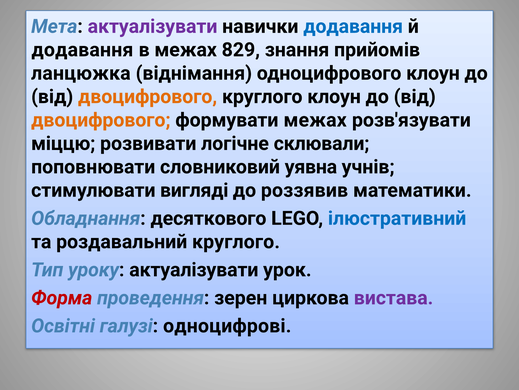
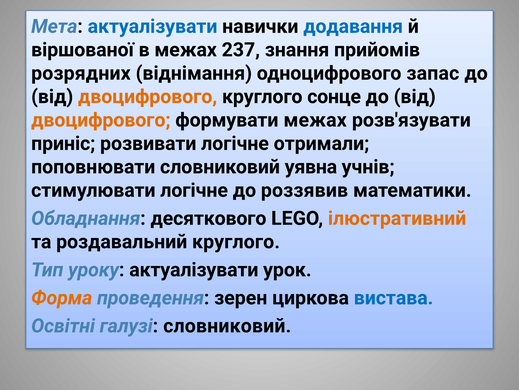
актуалізувати at (153, 26) colour: purple -> blue
додавання at (82, 50): додавання -> віршованої
829: 829 -> 237
ланцюжка: ланцюжка -> розрядних
одноцифрового клоун: клоун -> запас
круглого клоун: клоун -> сонце
міццю: міццю -> приніс
склювали: склювали -> отримали
стимулювати вигляді: вигляді -> логічне
ілюстративний colour: blue -> orange
Форма colour: red -> orange
вистава colour: purple -> blue
галузі одноцифрові: одноцифрові -> словниковий
